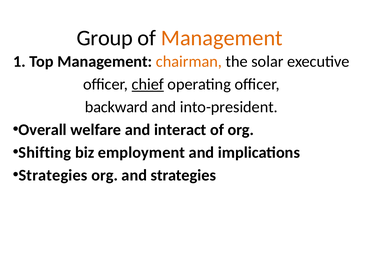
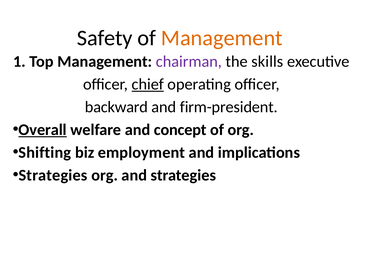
Group: Group -> Safety
chairman colour: orange -> purple
solar: solar -> skills
into-president: into-president -> firm-president
Overall underline: none -> present
interact: interact -> concept
